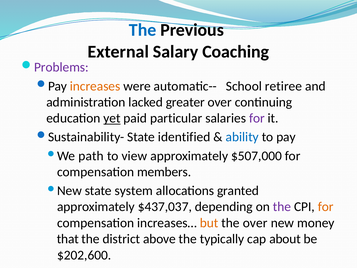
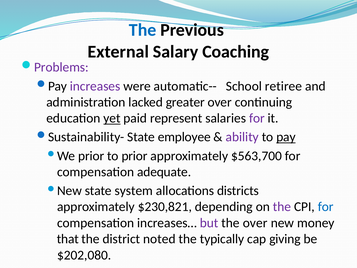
increases colour: orange -> purple
particular: particular -> represent
identified: identified -> employee
ability colour: blue -> purple
pay underline: none -> present
path at (91, 156): path -> prior
to view: view -> prior
$507,000: $507,000 -> $563,700
members: members -> adequate
granted: granted -> districts
$437,037: $437,037 -> $230,821
for at (326, 207) colour: orange -> blue
but colour: orange -> purple
above: above -> noted
about: about -> giving
$202,600: $202,600 -> $202,080
